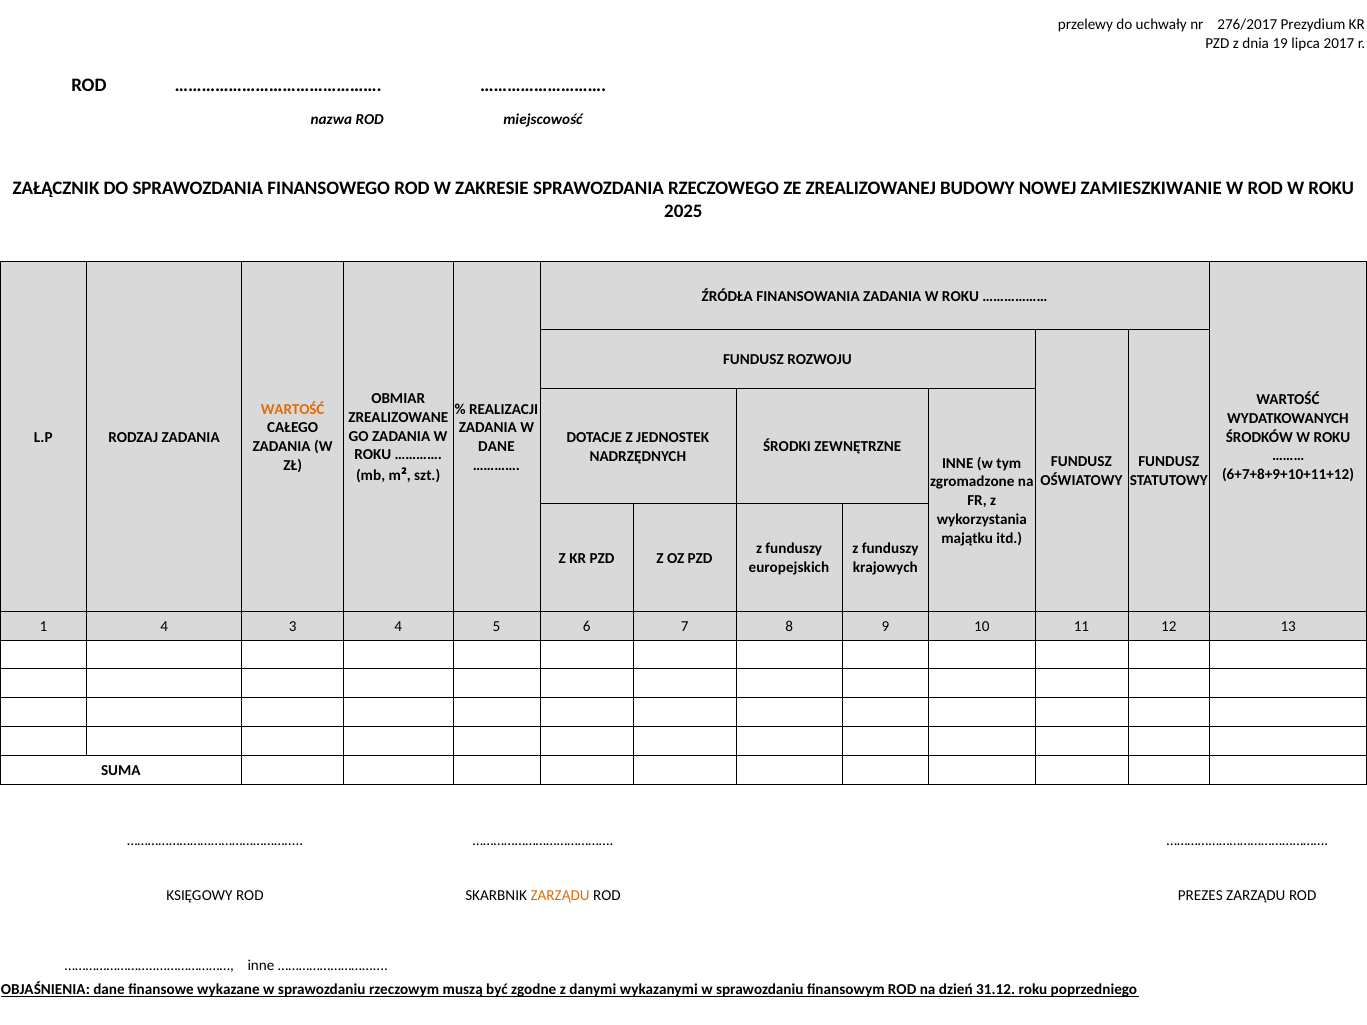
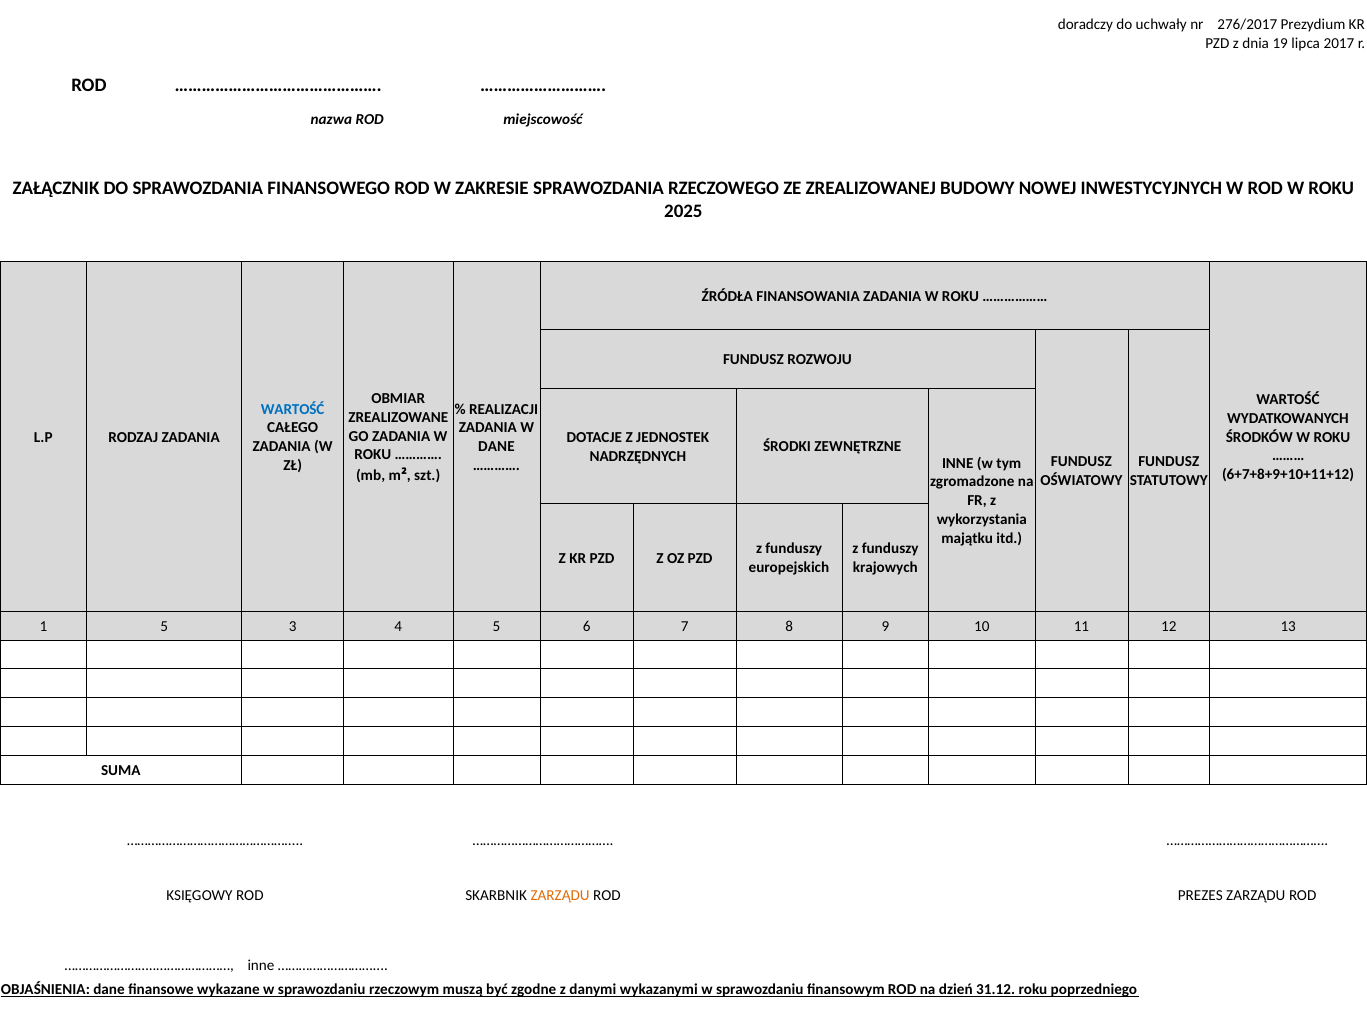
przelewy: przelewy -> doradczy
ZAMIESZKIWANIE: ZAMIESZKIWANIE -> INWESTYCYJNYCH
WARTOŚĆ at (293, 409) colour: orange -> blue
1 4: 4 -> 5
